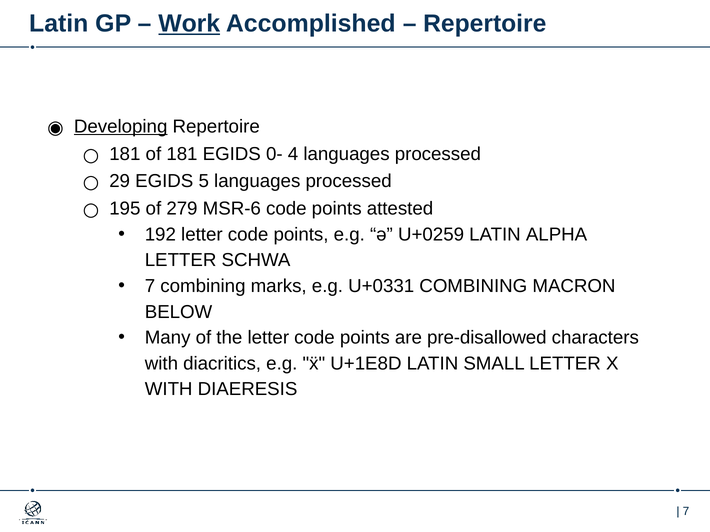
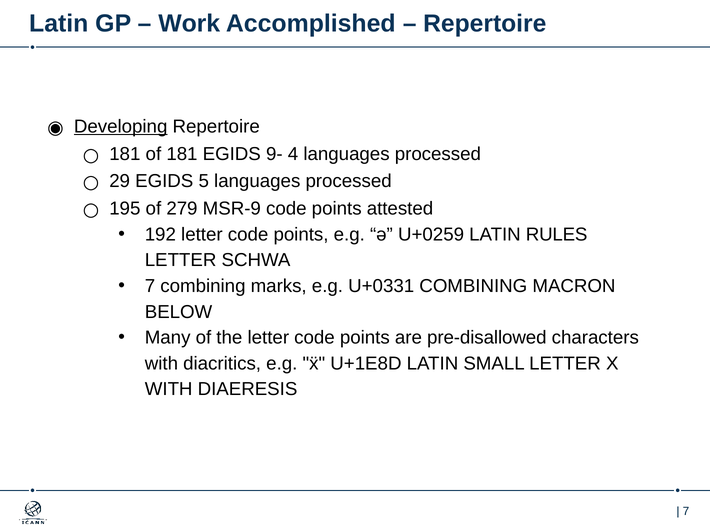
Work underline: present -> none
0-: 0- -> 9-
MSR-6: MSR-6 -> MSR-9
ALPHA: ALPHA -> RULES
